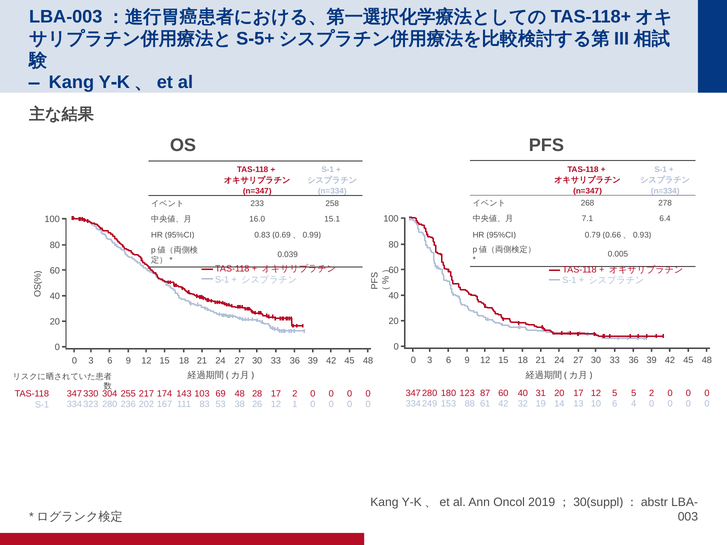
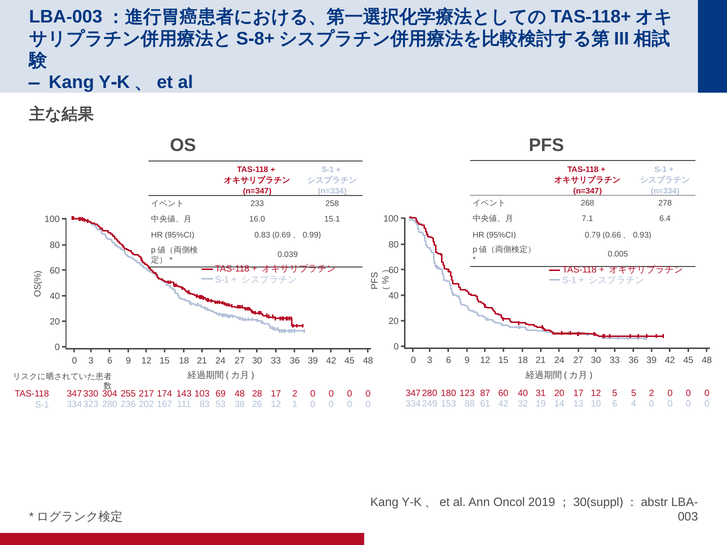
5 at (259, 39): 5 -> 8
